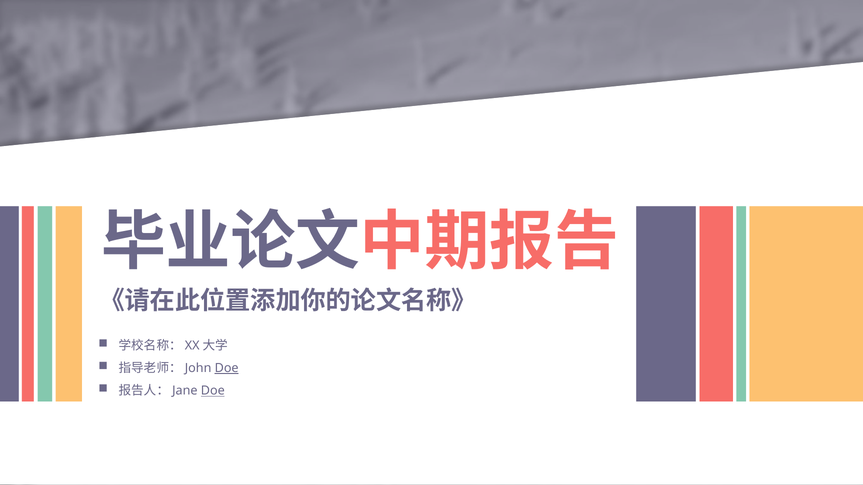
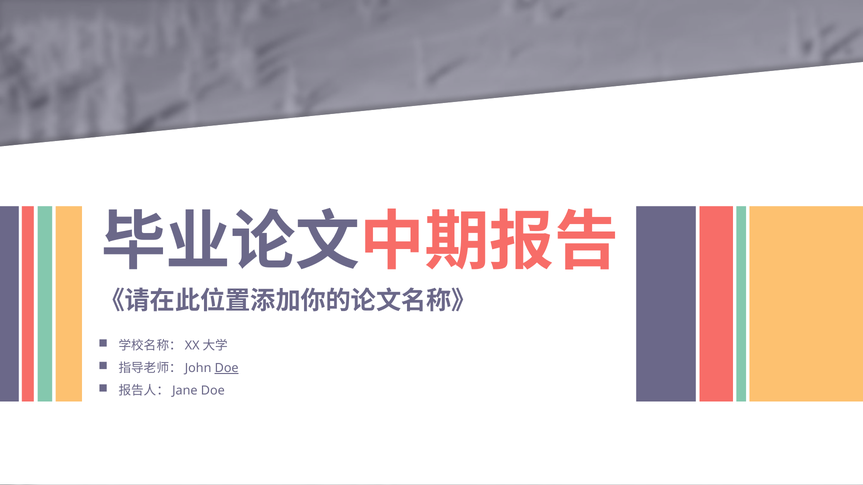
Doe at (213, 391) underline: present -> none
